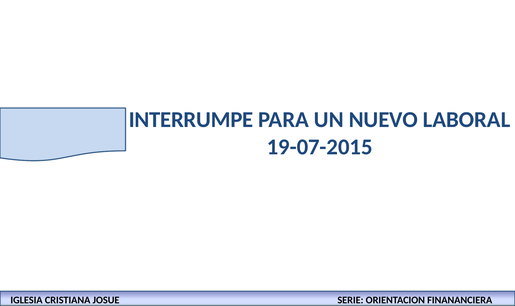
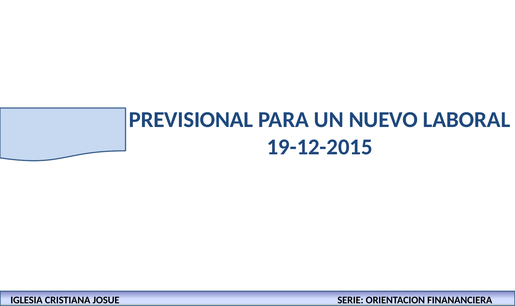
INTERRUMPE: INTERRUMPE -> PREVISIONAL
19-07-2015: 19-07-2015 -> 19-12-2015
